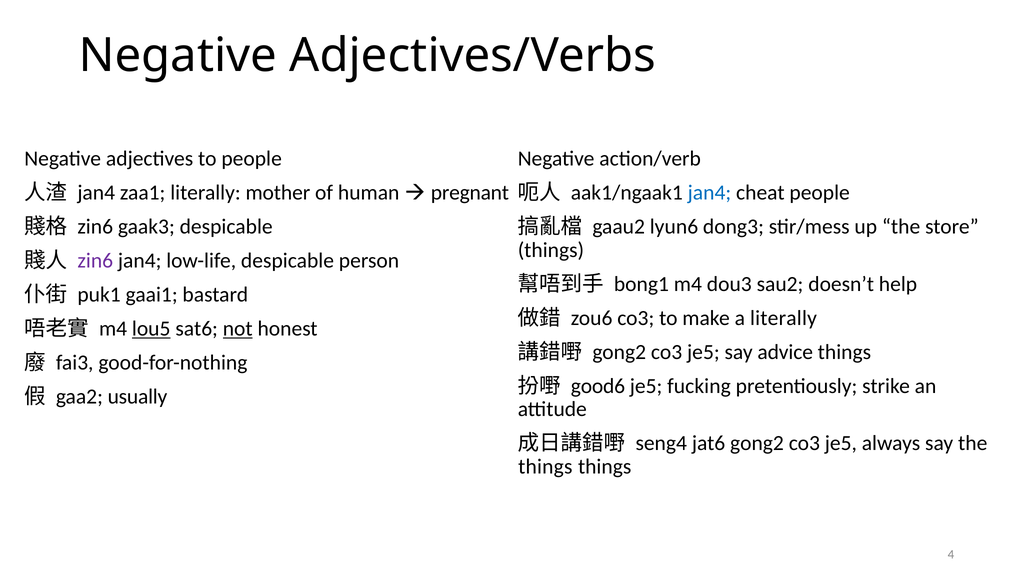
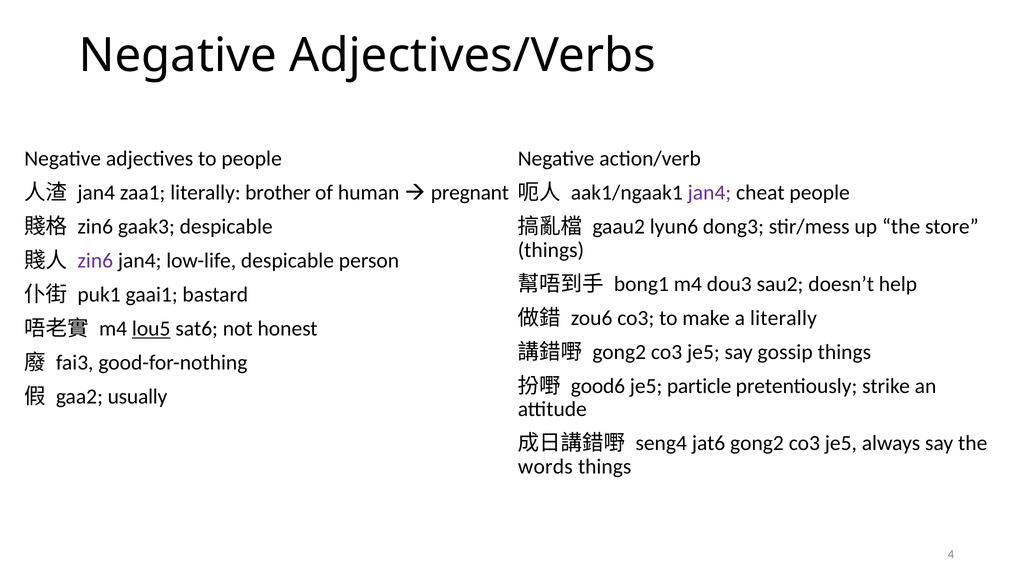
mother: mother -> brother
jan4 at (709, 193) colour: blue -> purple
not underline: present -> none
advice: advice -> gossip
fucking: fucking -> particle
things at (545, 467): things -> words
